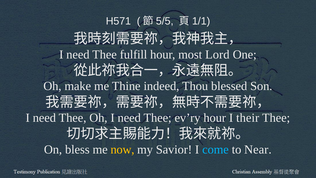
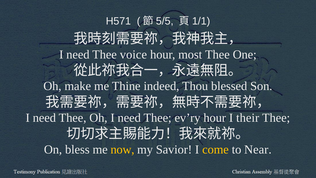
fulfill: fulfill -> voice
most Lord: Lord -> Thee
come colour: light blue -> yellow
